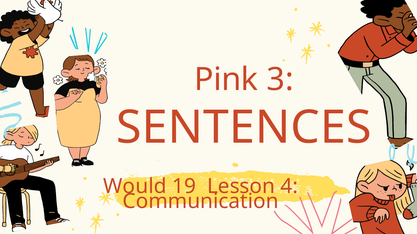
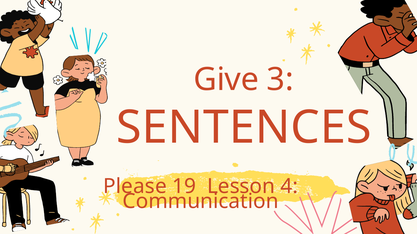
Pink: Pink -> Give
Would: Would -> Please
